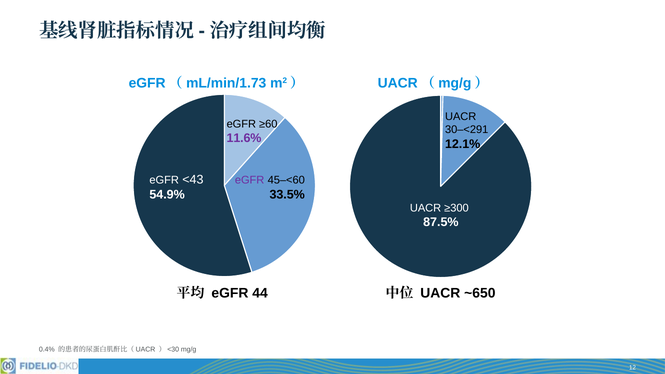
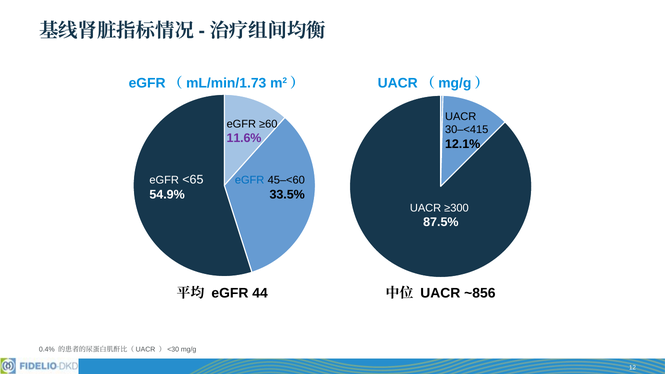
30–<291: 30–<291 -> 30–<415
<43: <43 -> <65
eGFR at (250, 180) colour: purple -> blue
~650: ~650 -> ~856
